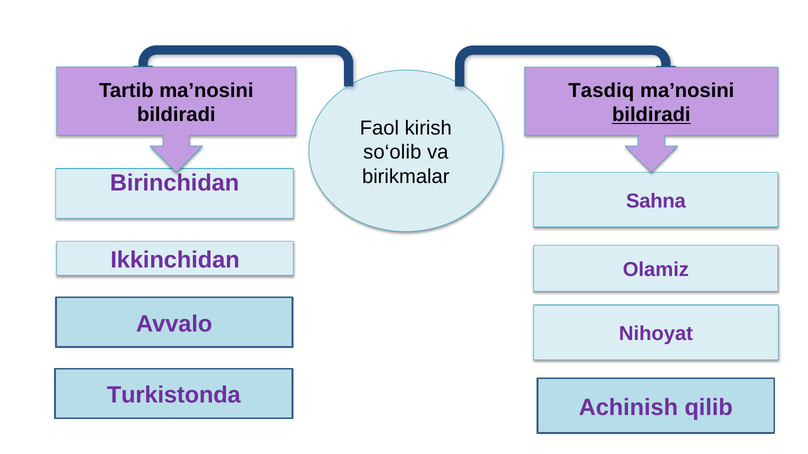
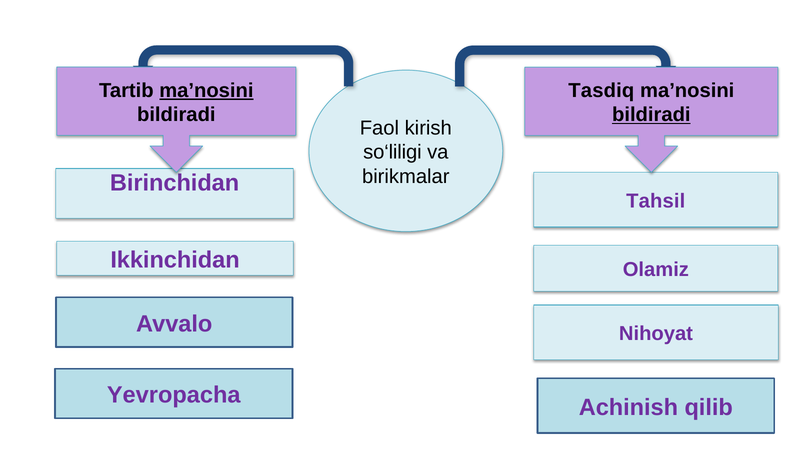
ma’nosini at (206, 91) underline: none -> present
so‘olib: so‘olib -> so‘liligi
Sahna: Sahna -> Tahsil
Turkistonda: Turkistonda -> Yevropacha
